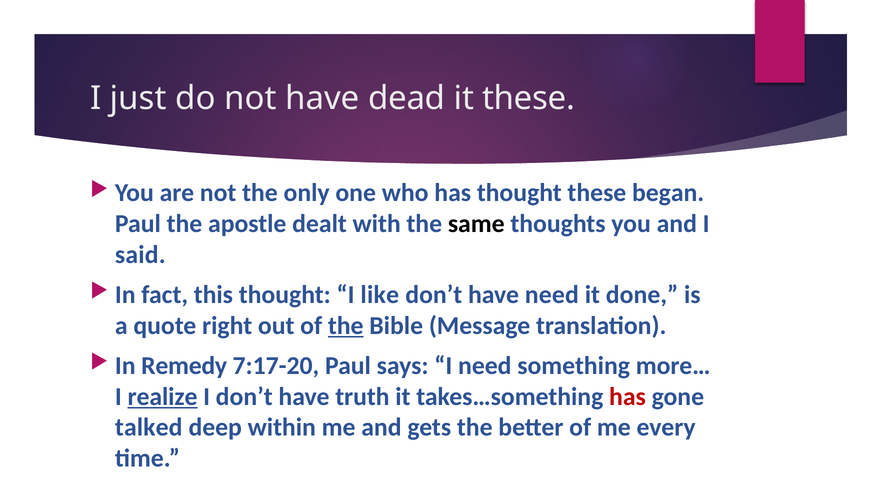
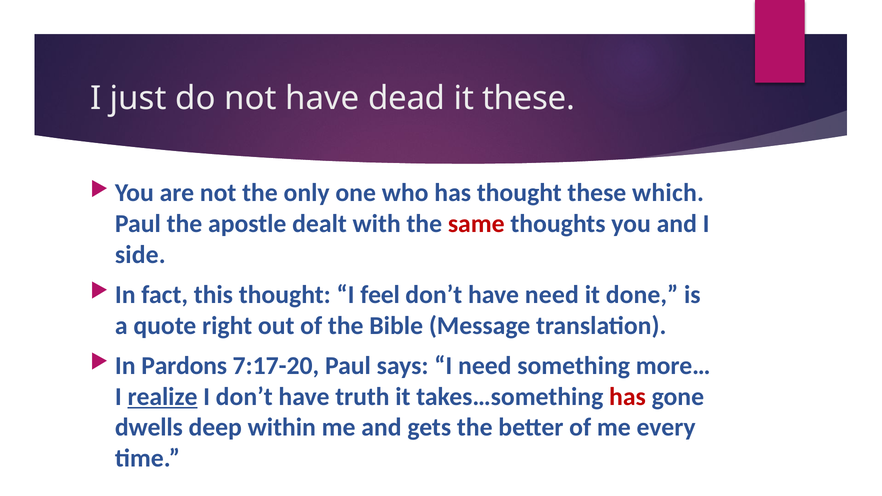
began: began -> which
same colour: black -> red
said: said -> side
like: like -> feel
the at (346, 326) underline: present -> none
Remedy: Remedy -> Pardons
talked: talked -> dwells
